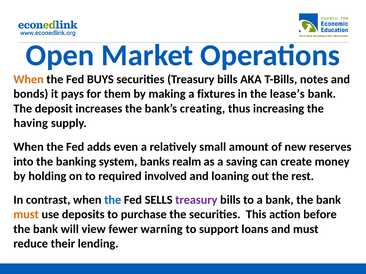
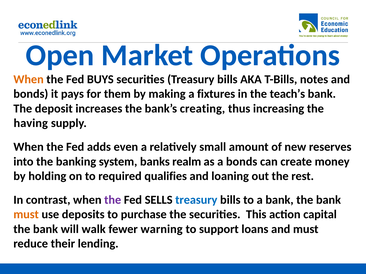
lease’s: lease’s -> teach’s
a saving: saving -> bonds
involved: involved -> qualifies
the at (113, 200) colour: blue -> purple
treasury at (196, 200) colour: purple -> blue
before: before -> capital
view: view -> walk
